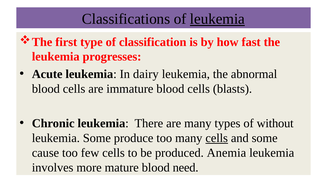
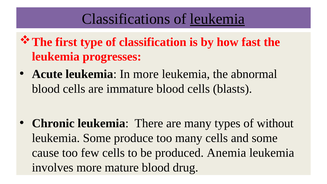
In dairy: dairy -> more
cells at (217, 138) underline: present -> none
need: need -> drug
